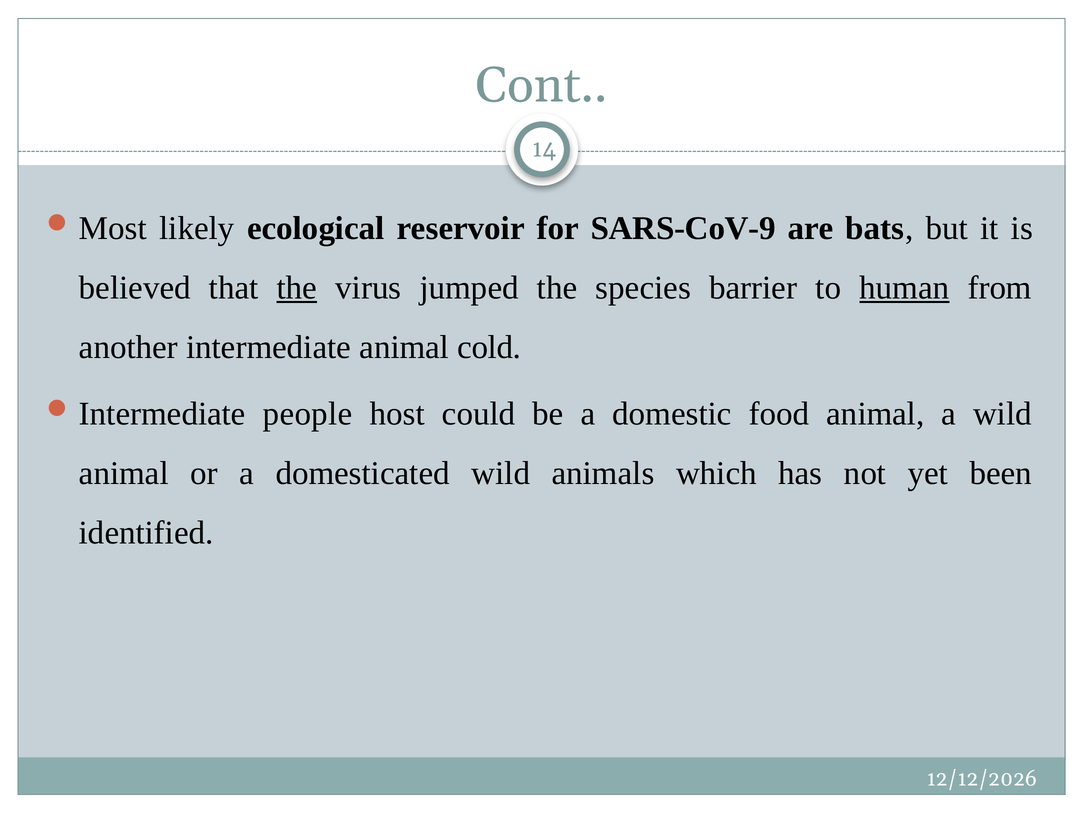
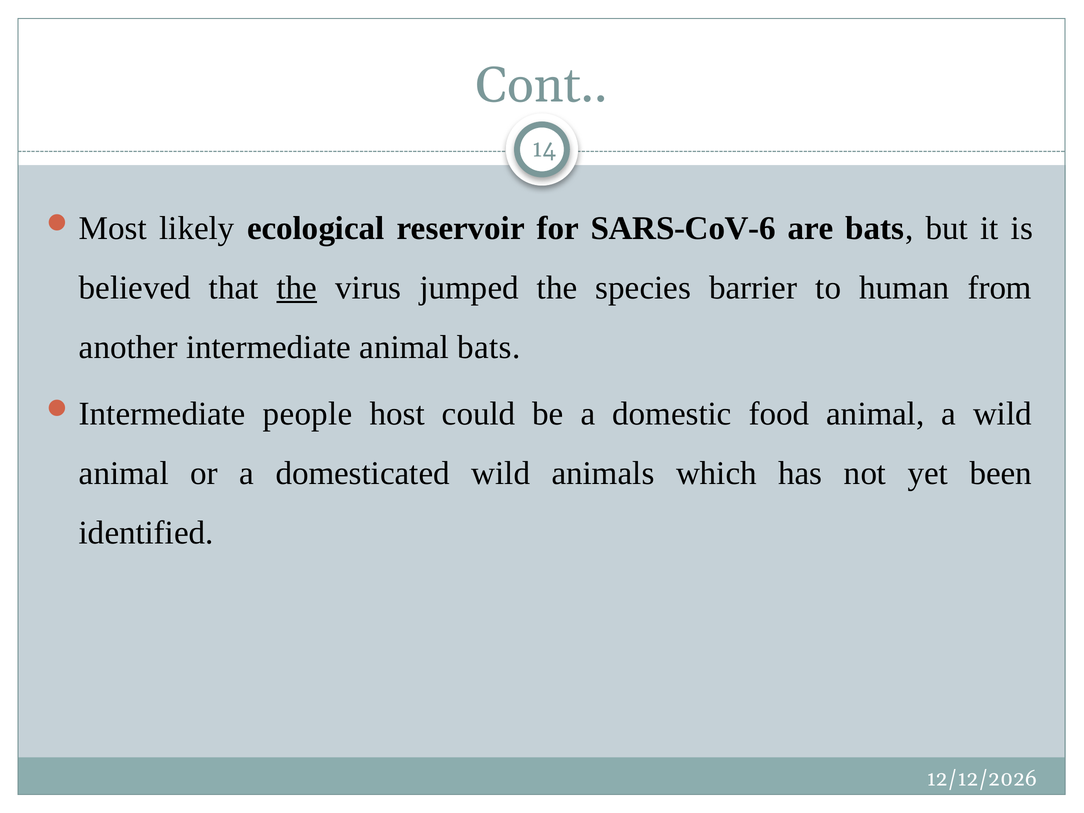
SARS-CoV-9: SARS-CoV-9 -> SARS-CoV-6
human underline: present -> none
animal cold: cold -> bats
